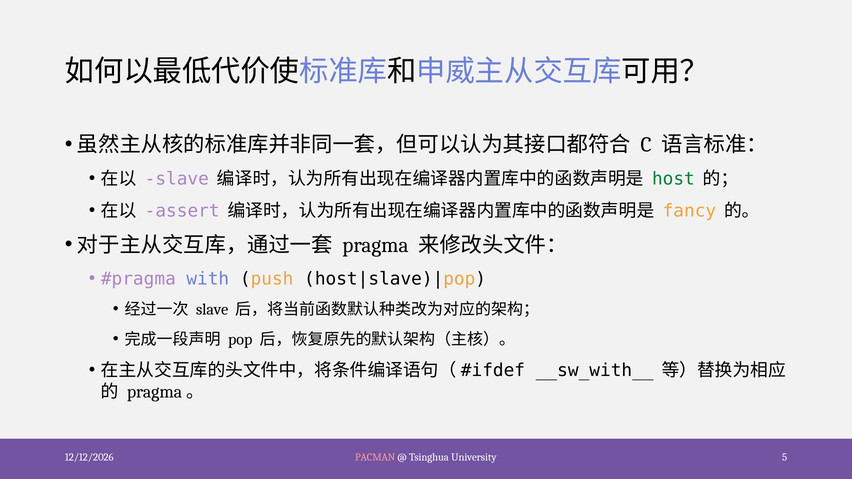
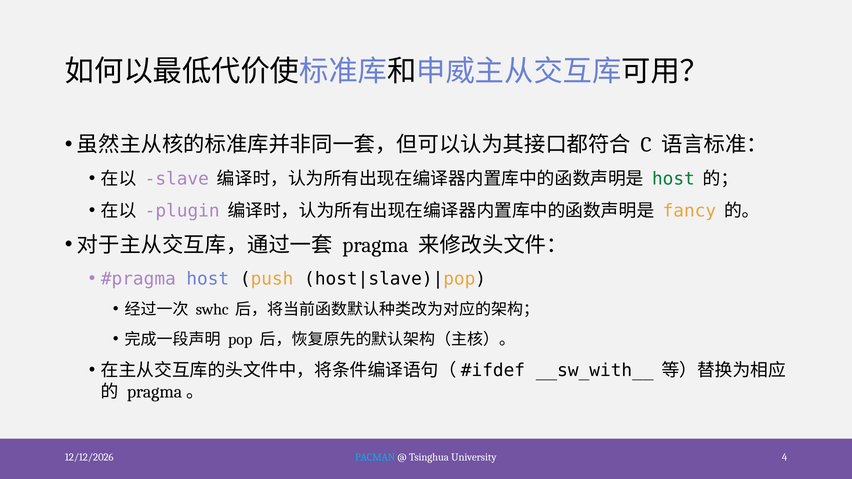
assert: assert -> plugin
with at (208, 279): with -> host
slave at (212, 310): slave -> swhc
PACMAN colour: pink -> light blue
5: 5 -> 4
